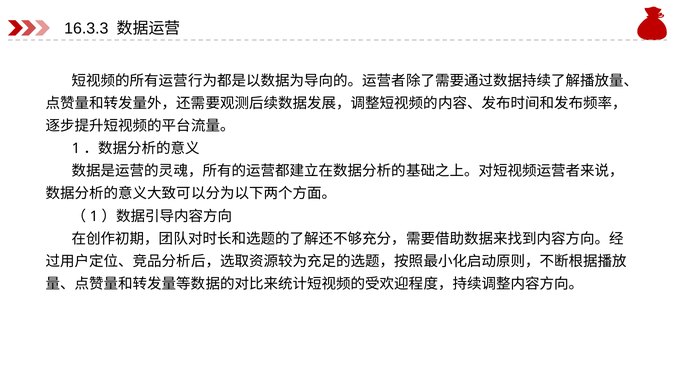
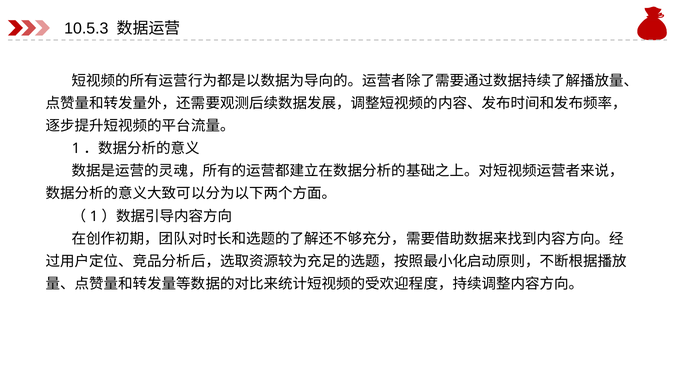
16.3.3: 16.3.3 -> 10.5.3
